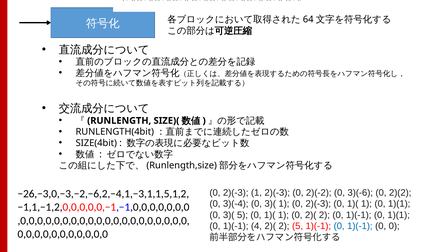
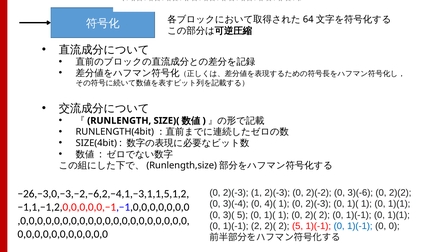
3)(-4 0 3)(: 3)( -> 4)(
1)(-1 4: 4 -> 2
